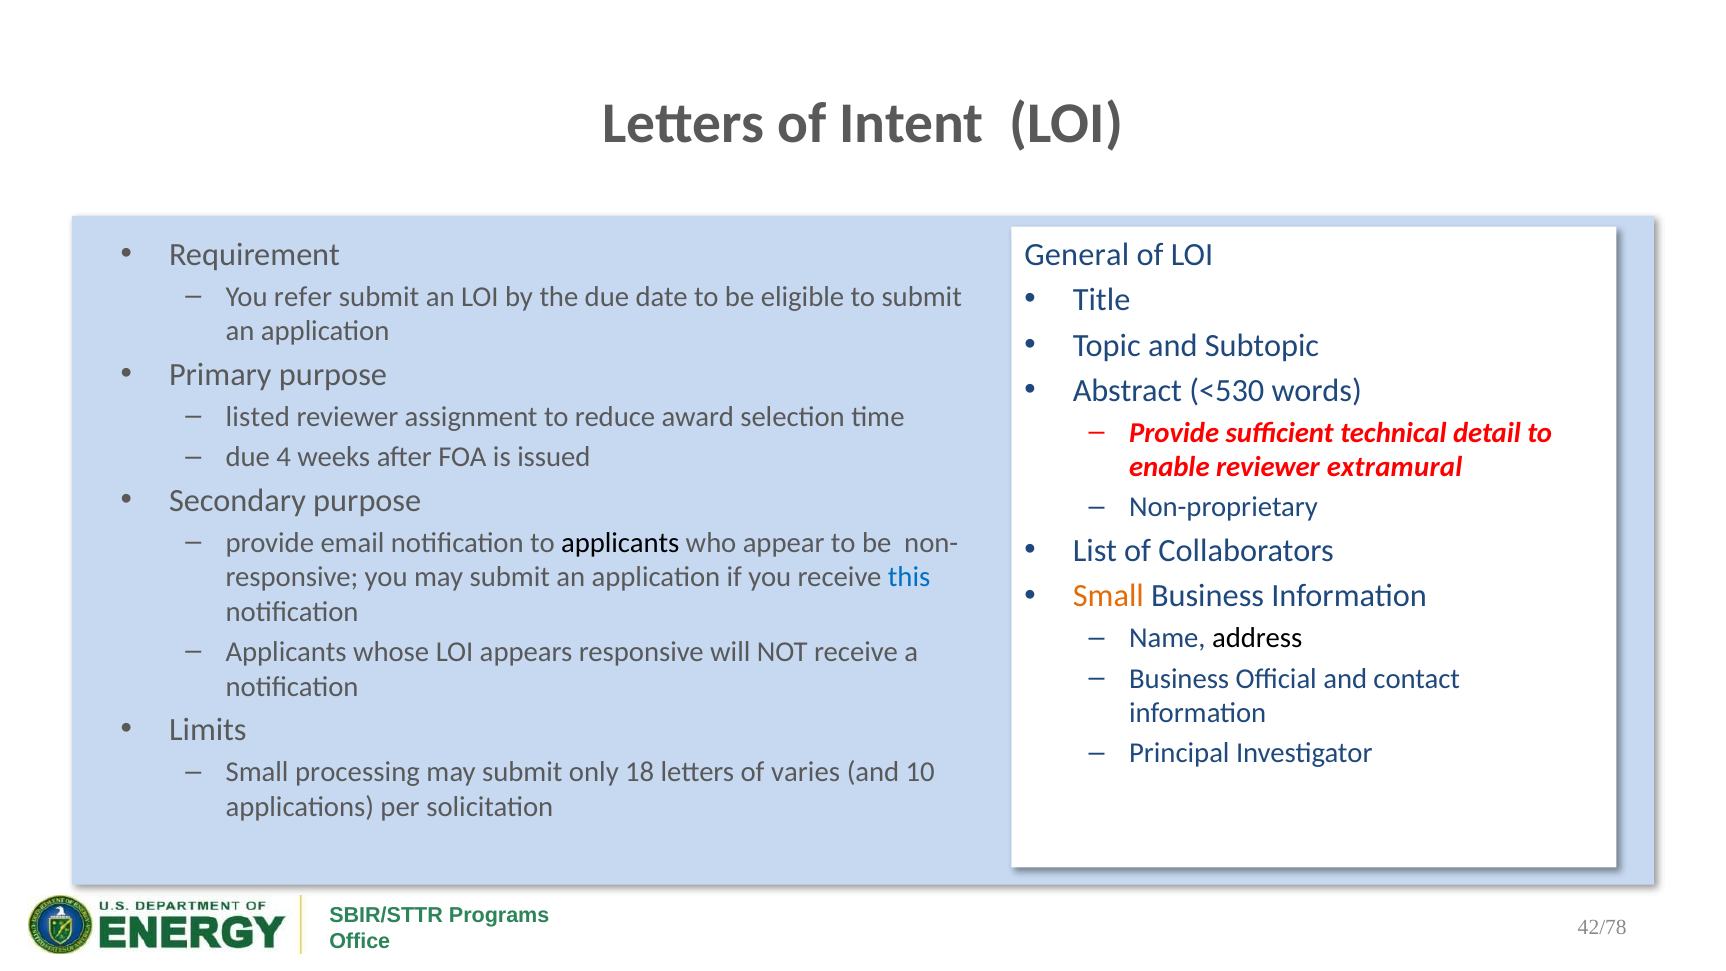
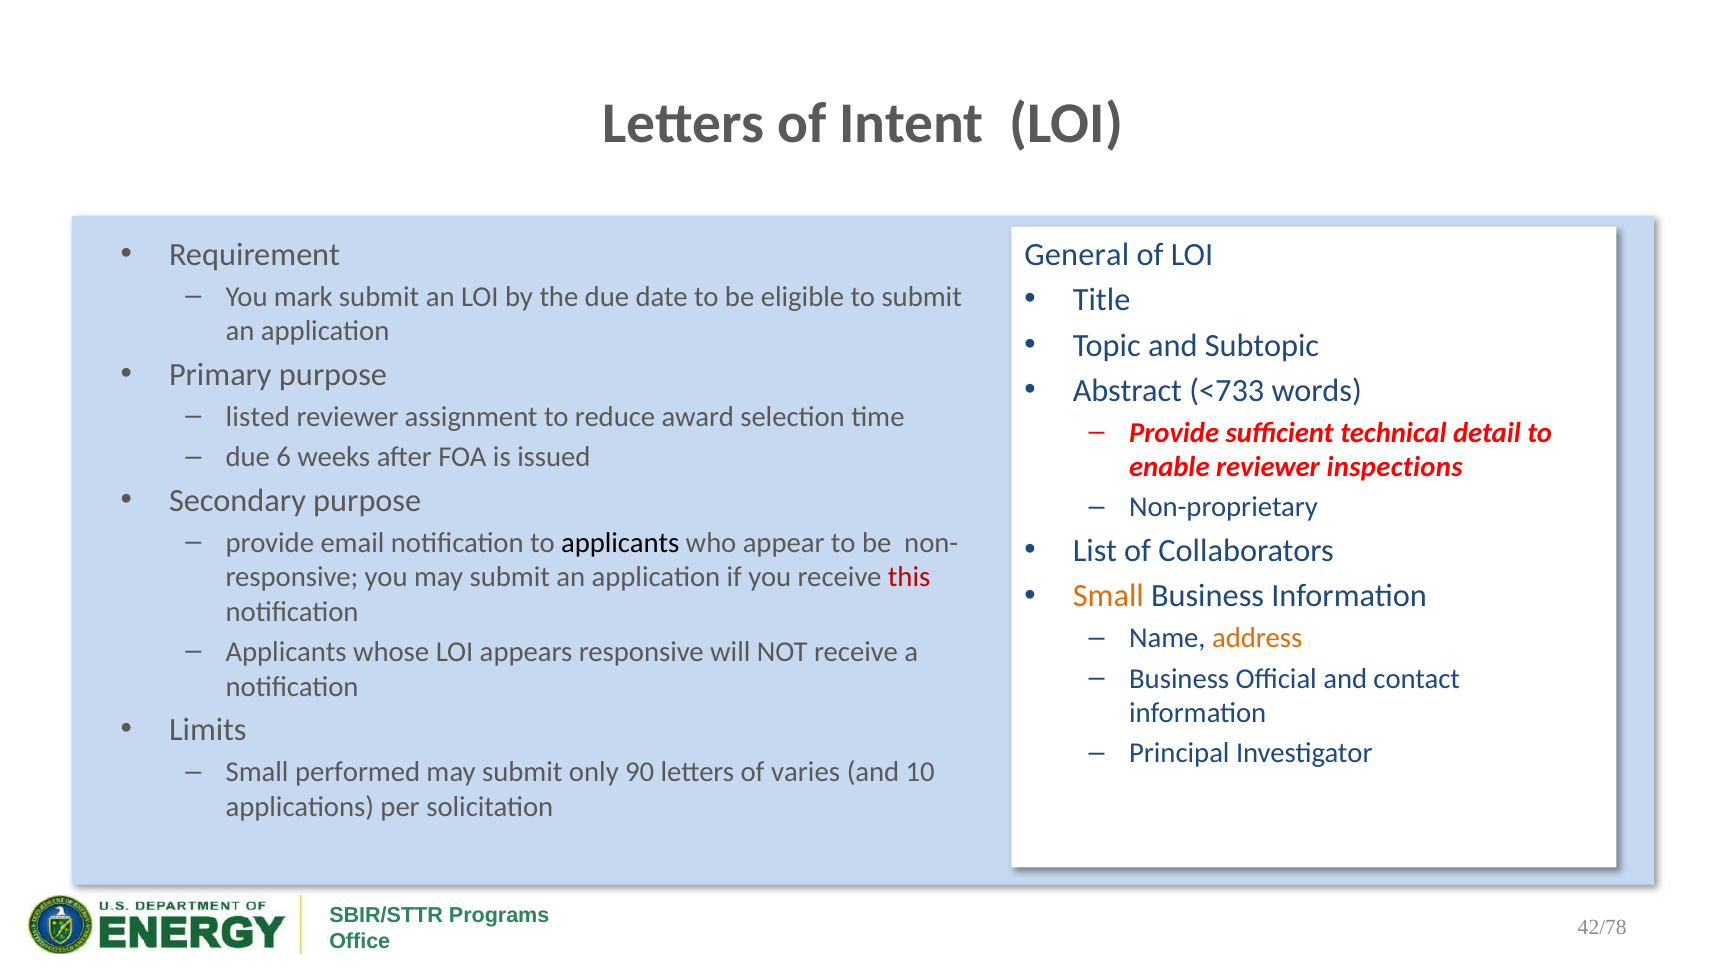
refer: refer -> mark
<530: <530 -> <733
4: 4 -> 6
extramural: extramural -> inspections
this colour: blue -> red
address colour: black -> orange
processing: processing -> performed
18: 18 -> 90
